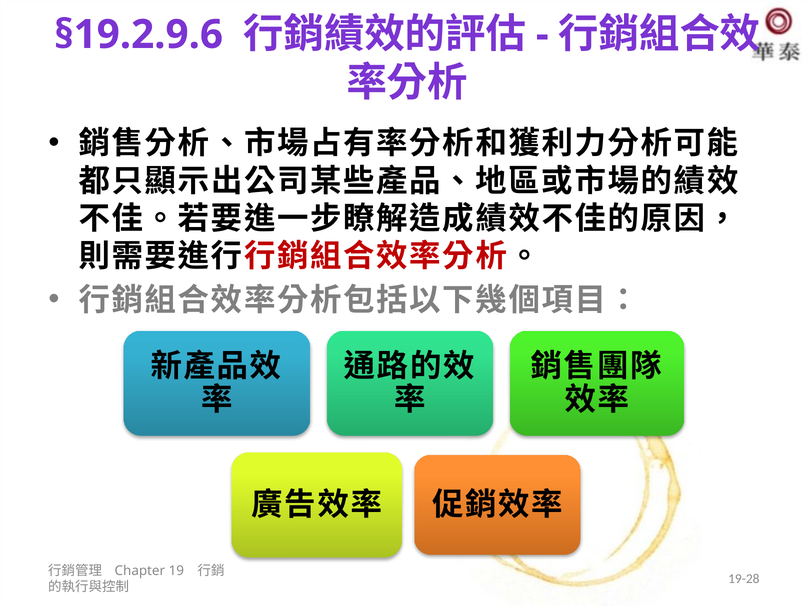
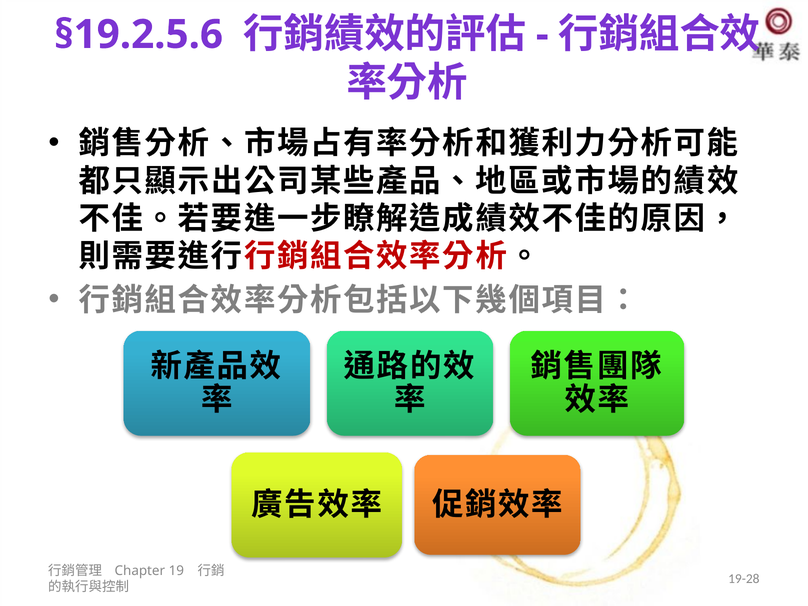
§19.2.9.6: §19.2.9.6 -> §19.2.5.6
